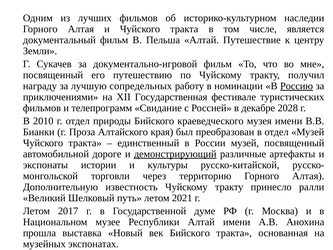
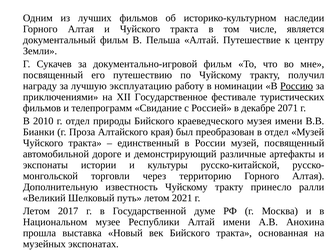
сопредельных: сопредельных -> эксплуатацию
Государственная: Государственная -> Государственное
2028: 2028 -> 2071
демонстрирующий underline: present -> none
